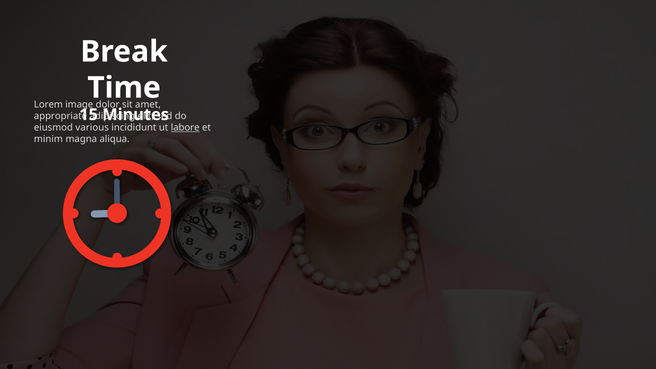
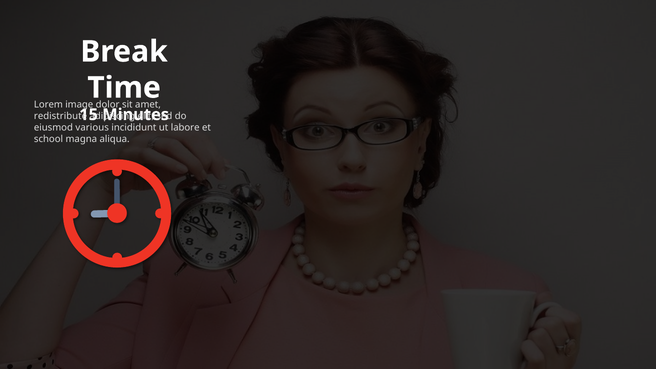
appropriate: appropriate -> redistribute
labore underline: present -> none
minim: minim -> school
